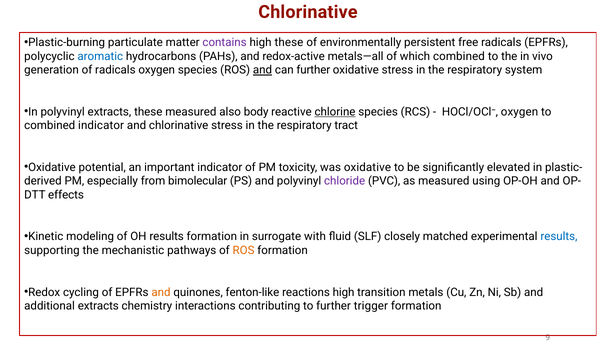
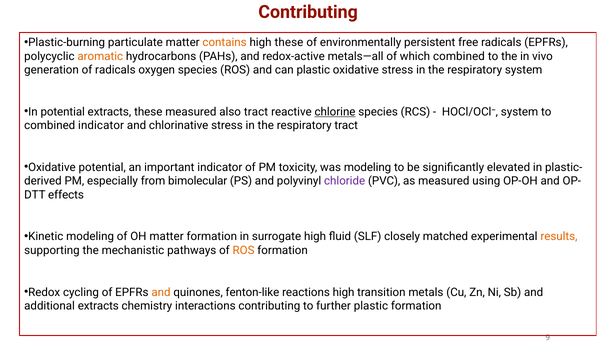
Chlorinative at (308, 12): Chlorinative -> Contributing
contains colour: purple -> orange
aromatic colour: blue -> orange
and at (263, 70) underline: present -> none
can further: further -> plastic
In polyvinyl: polyvinyl -> potential
also body: body -> tract
HOCl/OCl⁻ oxygen: oxygen -> system
was oxidative: oxidative -> modeling
OH results: results -> matter
surrogate with: with -> high
results at (559, 236) colour: blue -> orange
further trigger: trigger -> plastic
